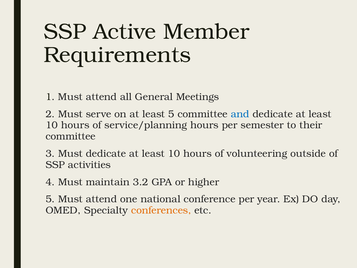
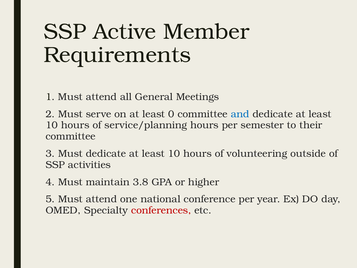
least 5: 5 -> 0
3.2: 3.2 -> 3.8
conferences colour: orange -> red
